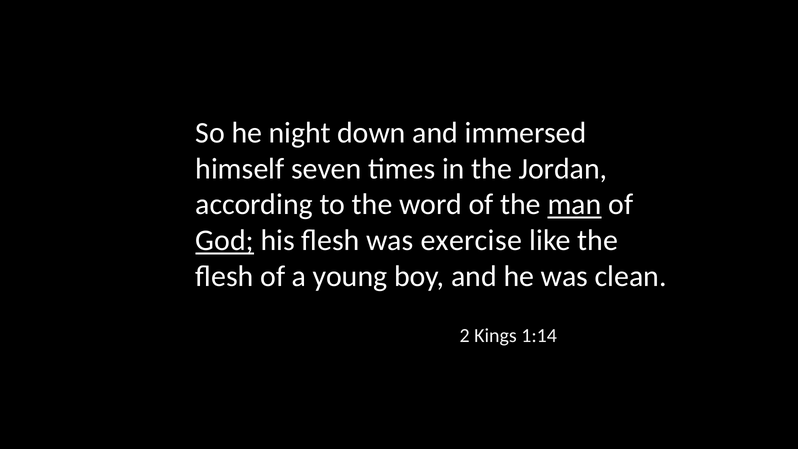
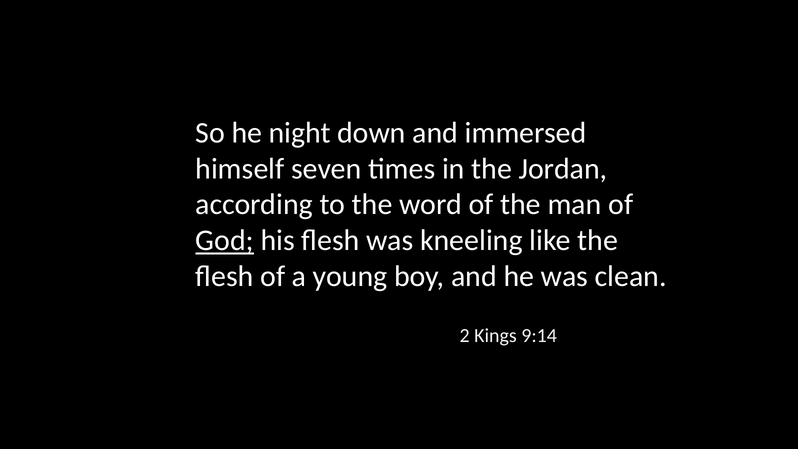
man underline: present -> none
exercise: exercise -> kneeling
1:14: 1:14 -> 9:14
